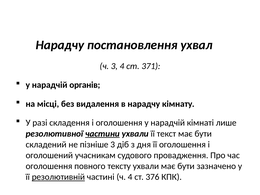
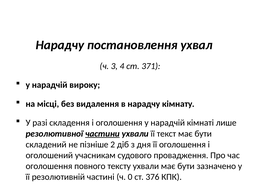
органів: органів -> вироку
пізніше 3: 3 -> 2
резолютивній underline: present -> none
ч 4: 4 -> 0
